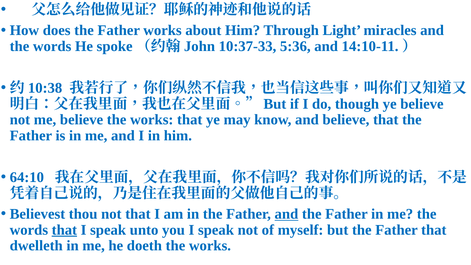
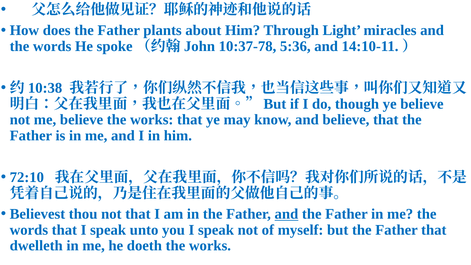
Father works: works -> plants
10:37-33: 10:37-33 -> 10:37-78
64:10: 64:10 -> 72:10
that at (64, 230) underline: present -> none
